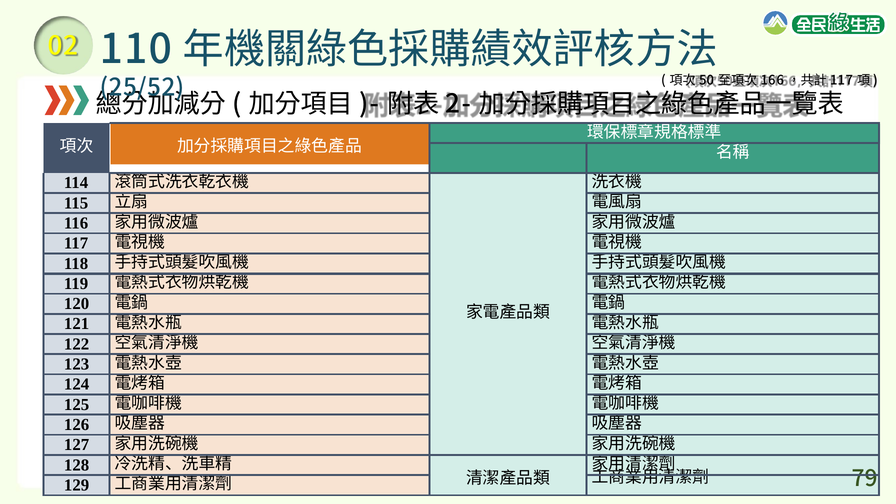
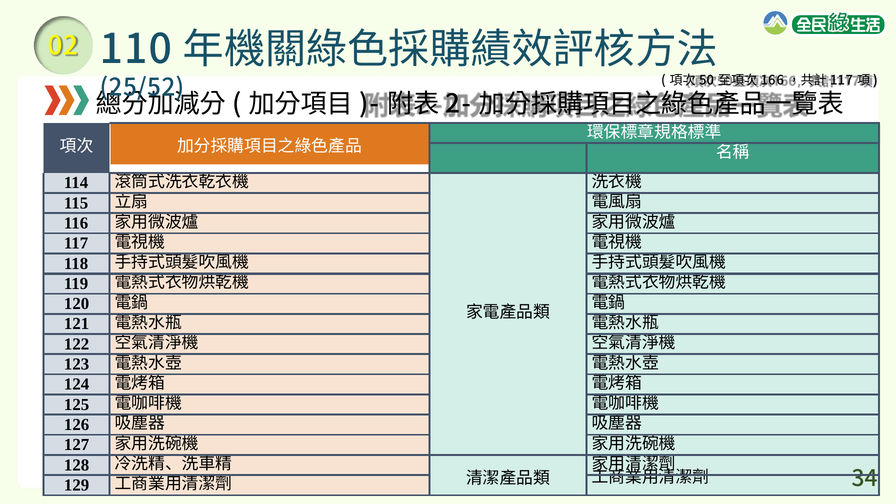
79: 79 -> 34
